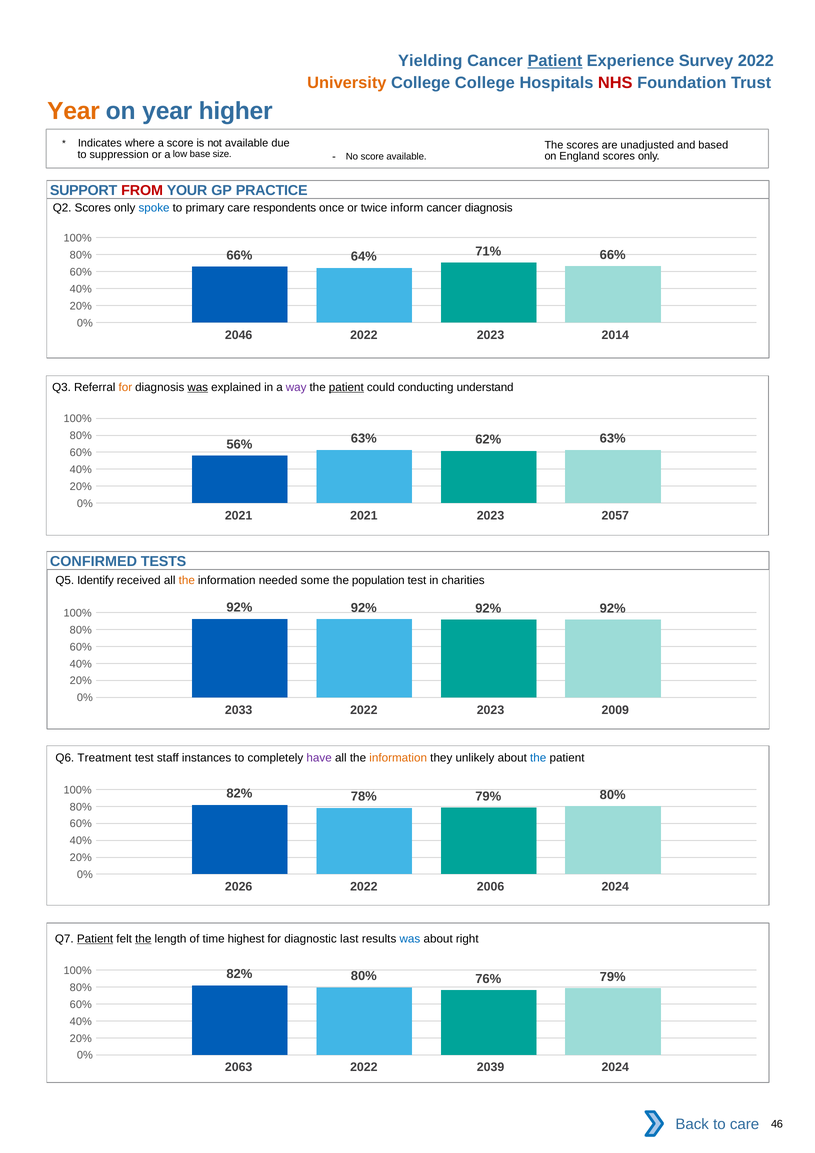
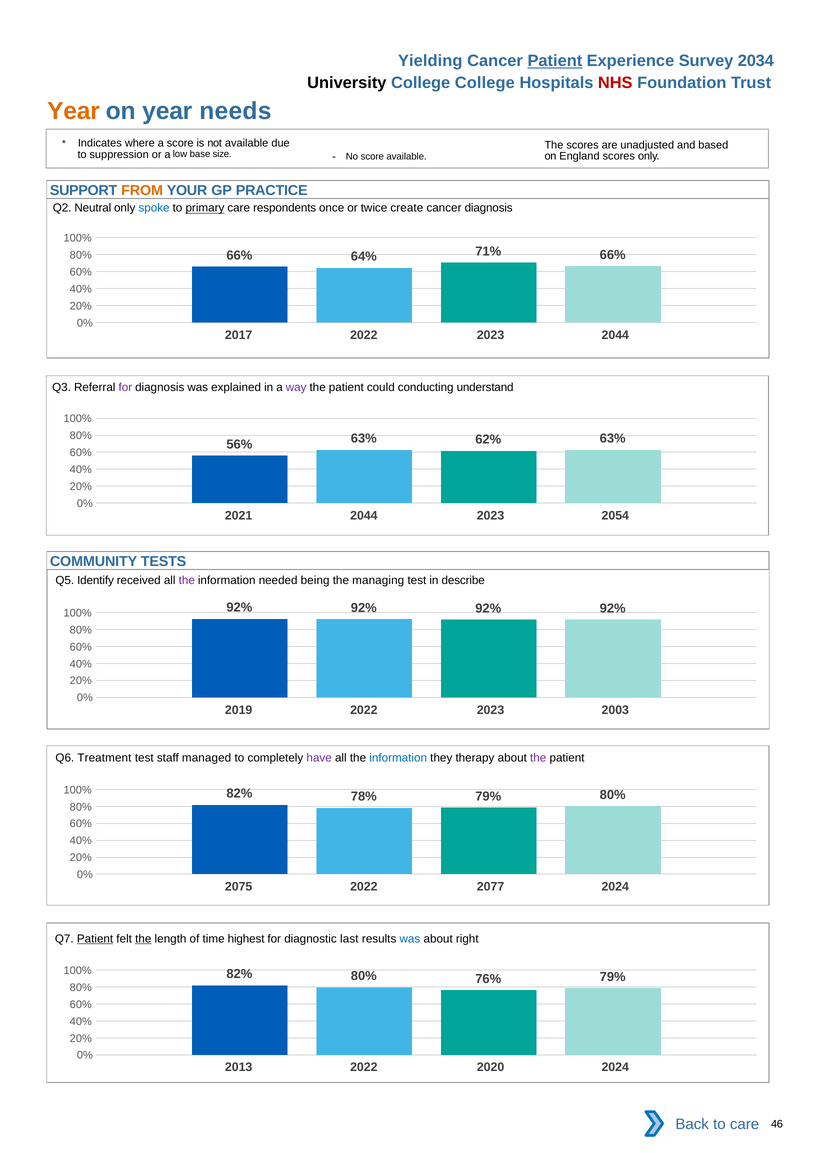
Survey 2022: 2022 -> 2034
University colour: orange -> black
higher: higher -> needs
FROM colour: red -> orange
Q2 Scores: Scores -> Neutral
primary underline: none -> present
inform: inform -> create
2046: 2046 -> 2017
2023 2014: 2014 -> 2044
for at (125, 387) colour: orange -> purple
was at (198, 387) underline: present -> none
patient at (346, 387) underline: present -> none
2021 2021: 2021 -> 2044
2057: 2057 -> 2054
CONFIRMED: CONFIRMED -> COMMUNITY
the at (187, 581) colour: orange -> purple
some: some -> being
population: population -> managing
charities: charities -> describe
2033: 2033 -> 2019
2009: 2009 -> 2003
instances: instances -> managed
information at (398, 758) colour: orange -> blue
unlikely: unlikely -> therapy
the at (538, 758) colour: blue -> purple
2026: 2026 -> 2075
2006: 2006 -> 2077
2063: 2063 -> 2013
2039: 2039 -> 2020
